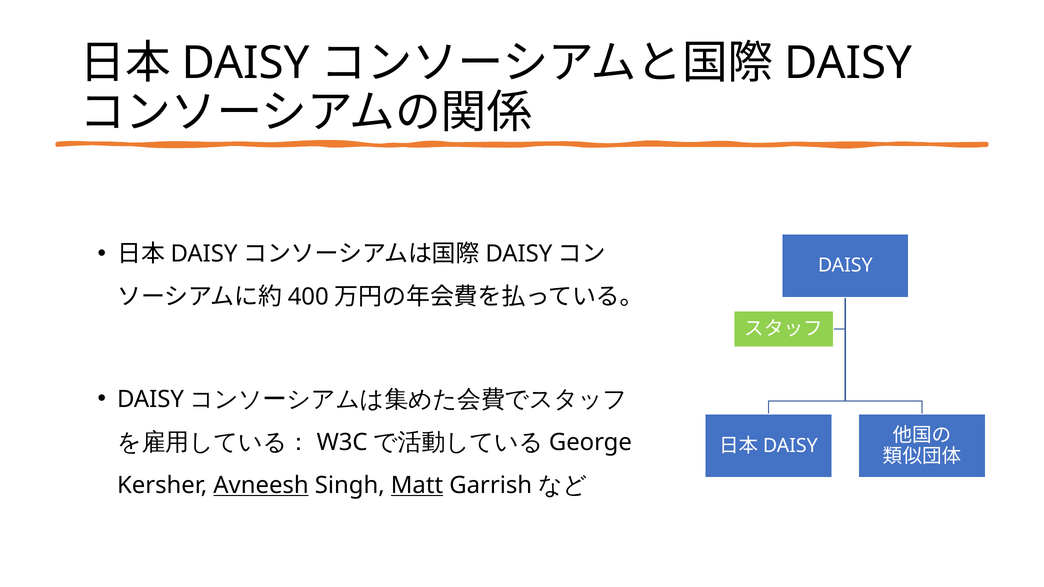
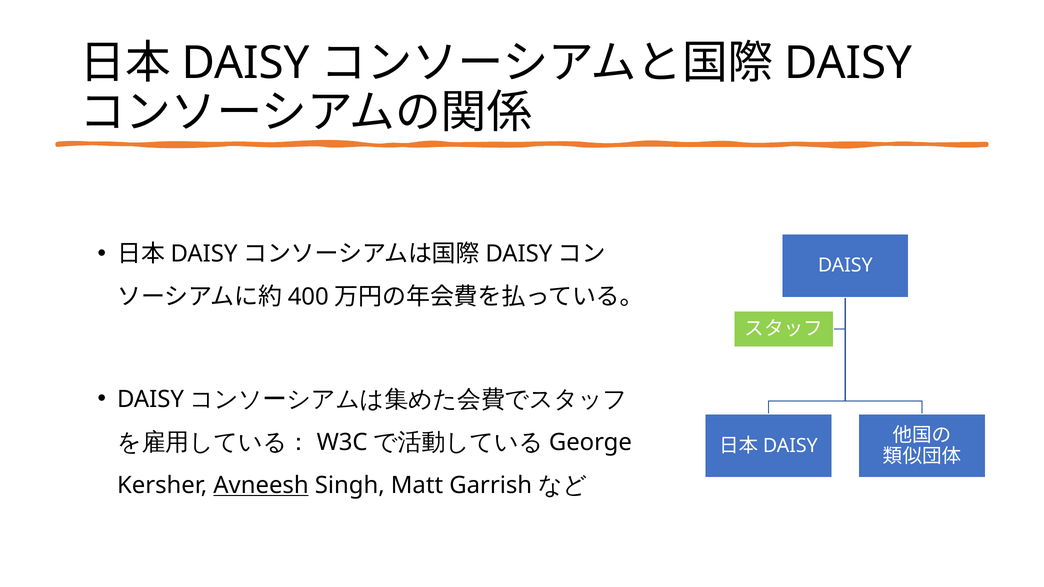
Matt underline: present -> none
